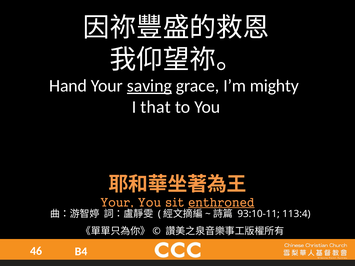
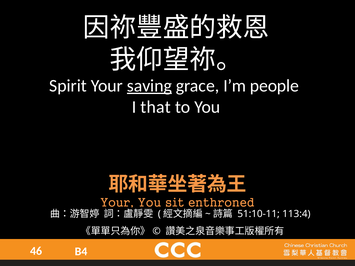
Hand: Hand -> Spirit
mighty: mighty -> people
enthroned underline: present -> none
93:10-11: 93:10-11 -> 51:10-11
